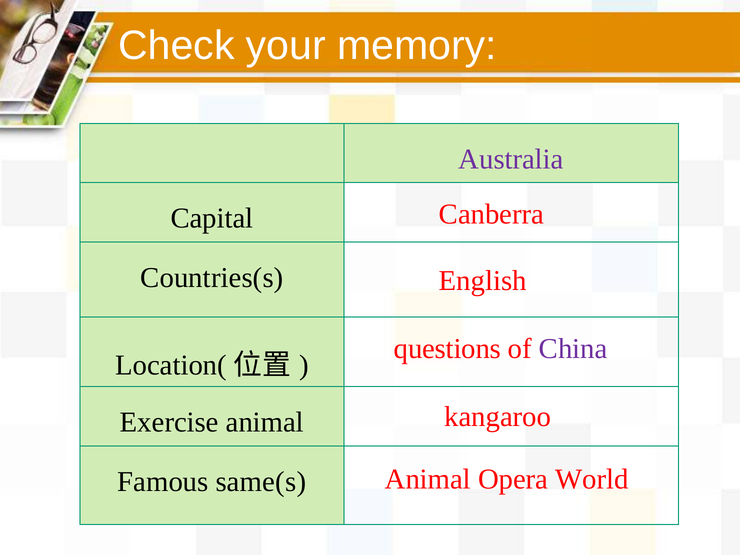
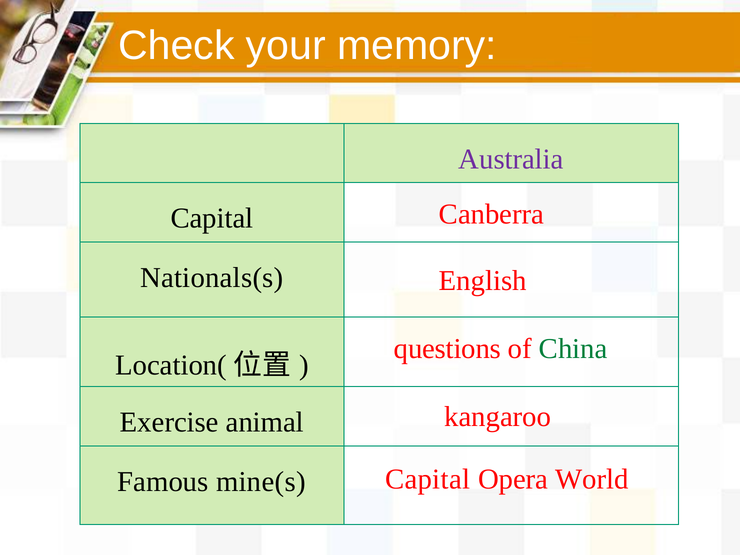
Countries(s: Countries(s -> Nationals(s
China colour: purple -> green
Animal at (428, 479): Animal -> Capital
same(s: same(s -> mine(s
